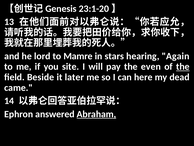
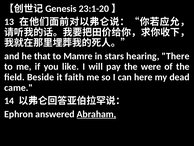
lord: lord -> that
Again: Again -> There
site: site -> like
even: even -> were
the at (183, 66) underline: present -> none
later: later -> faith
